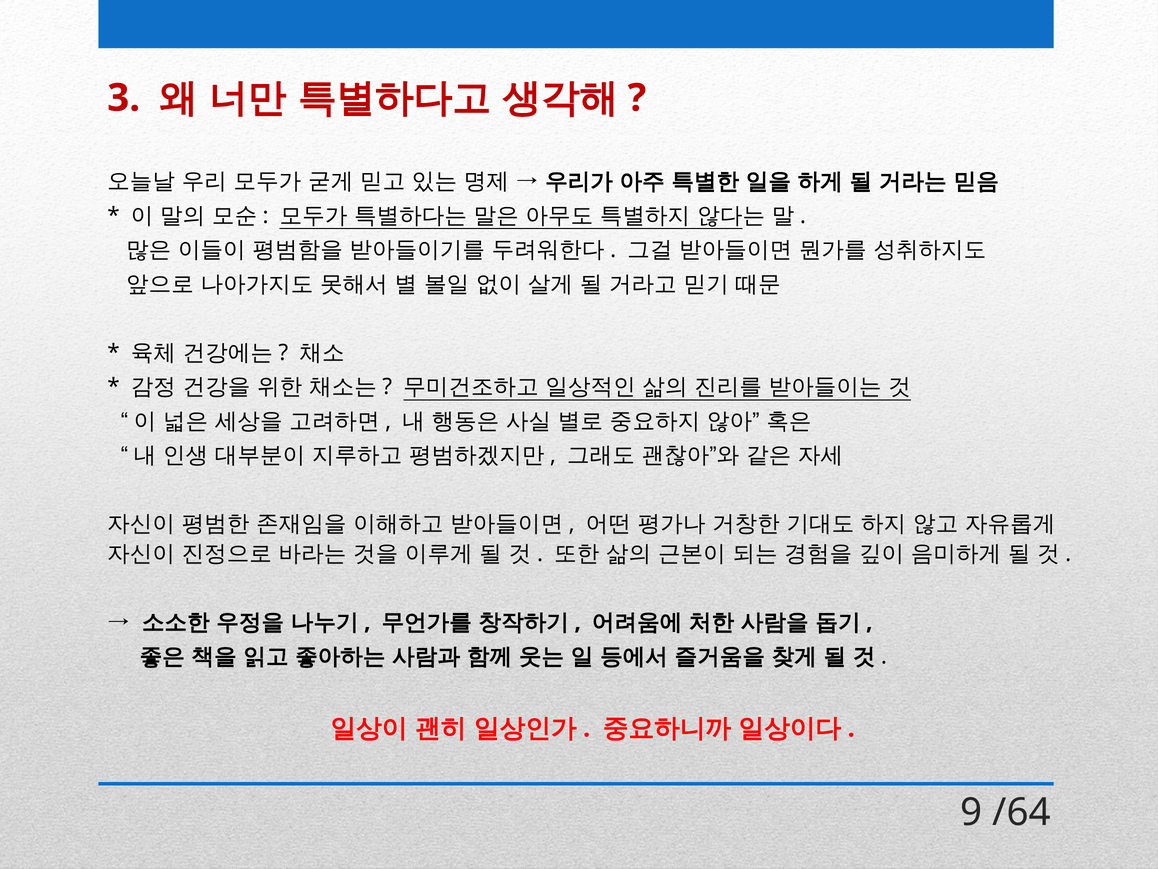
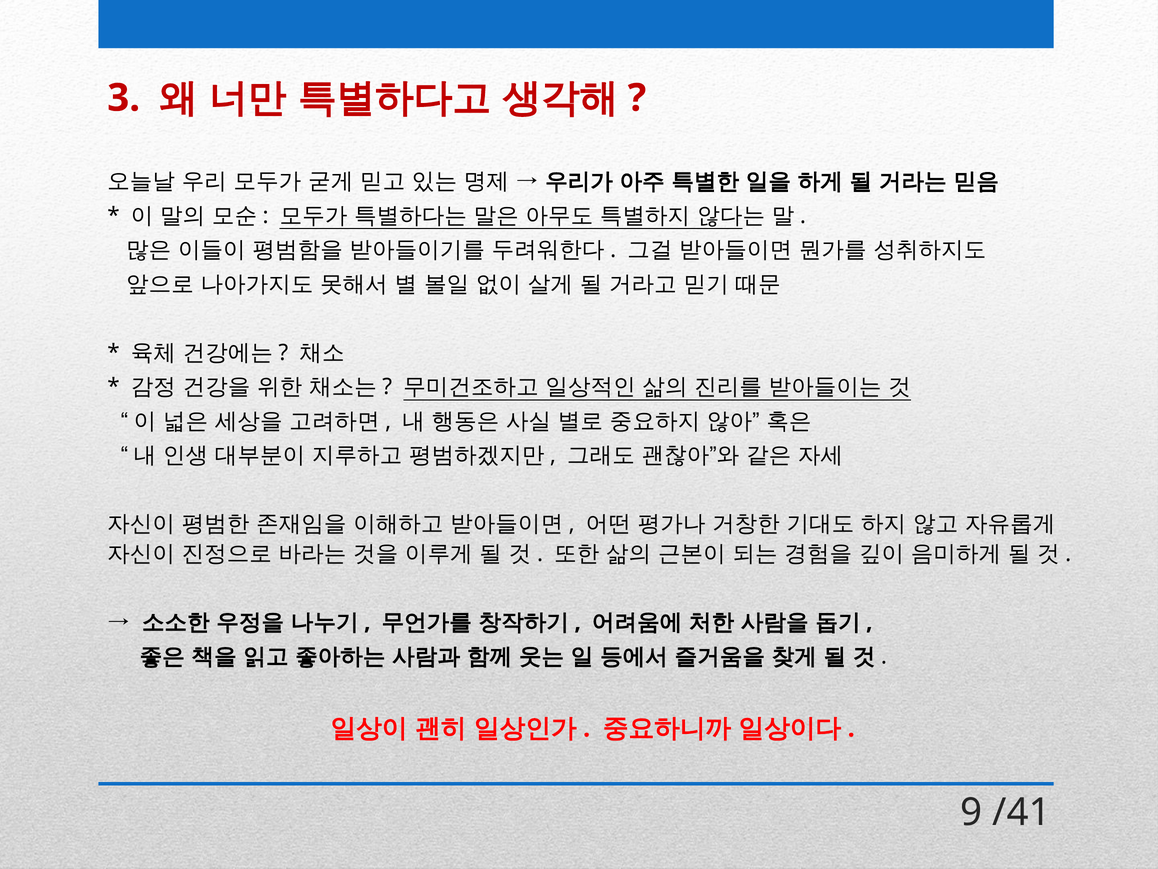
/64: /64 -> /41
